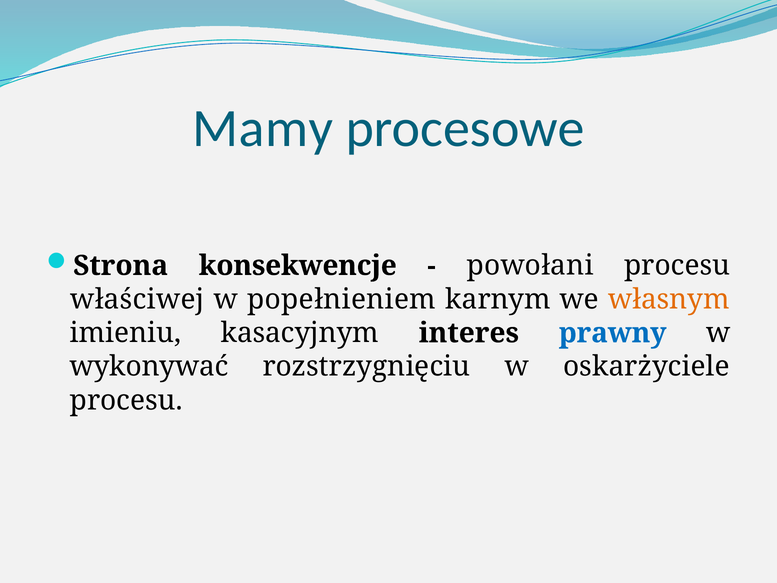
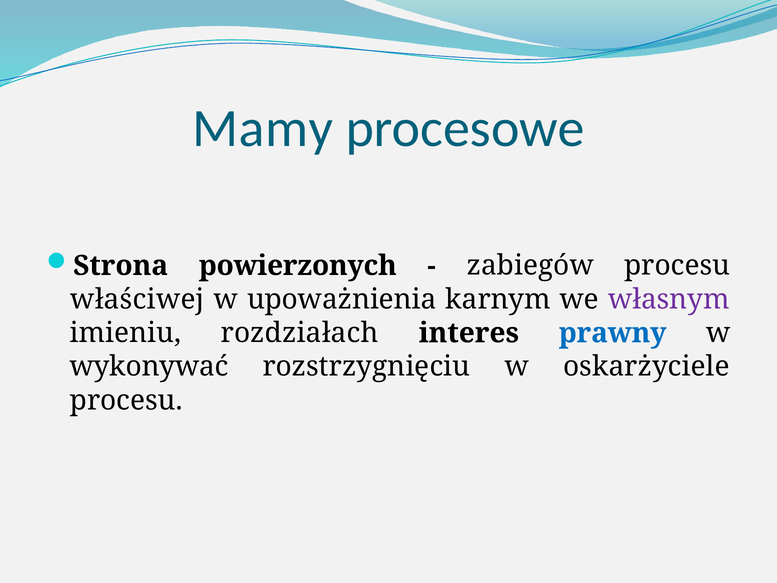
konsekwencje: konsekwencje -> powierzonych
powołani: powołani -> zabiegów
popełnieniem: popełnieniem -> upoważnienia
własnym colour: orange -> purple
kasacyjnym: kasacyjnym -> rozdziałach
